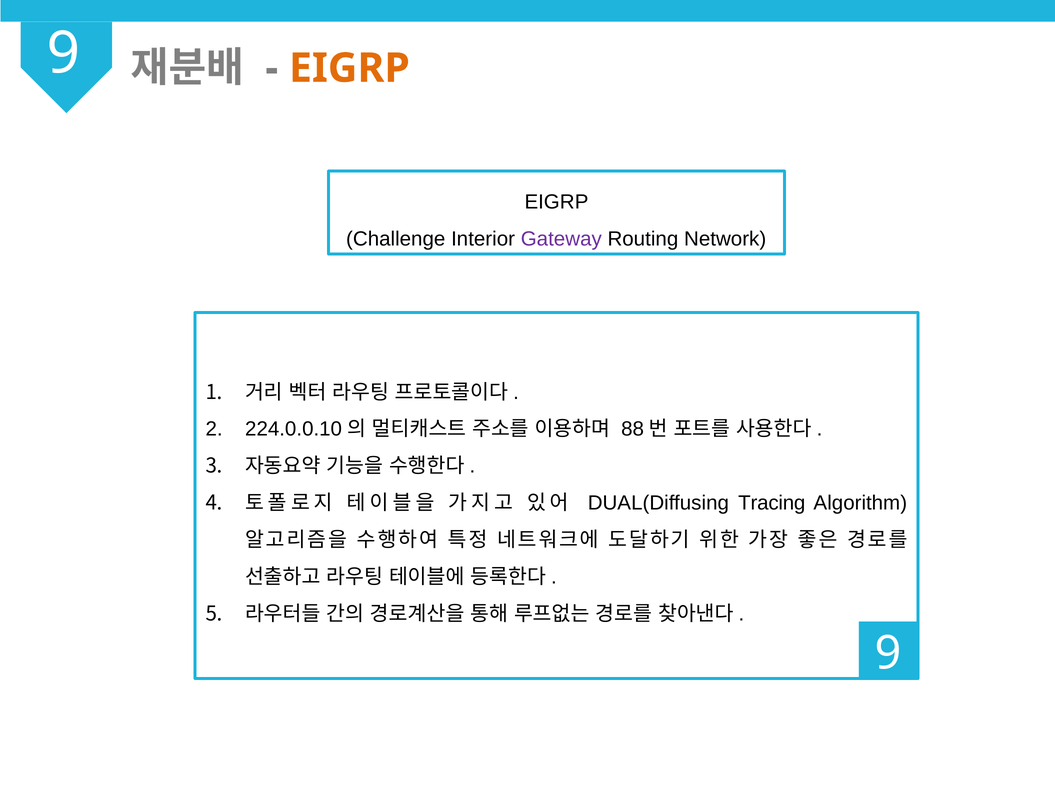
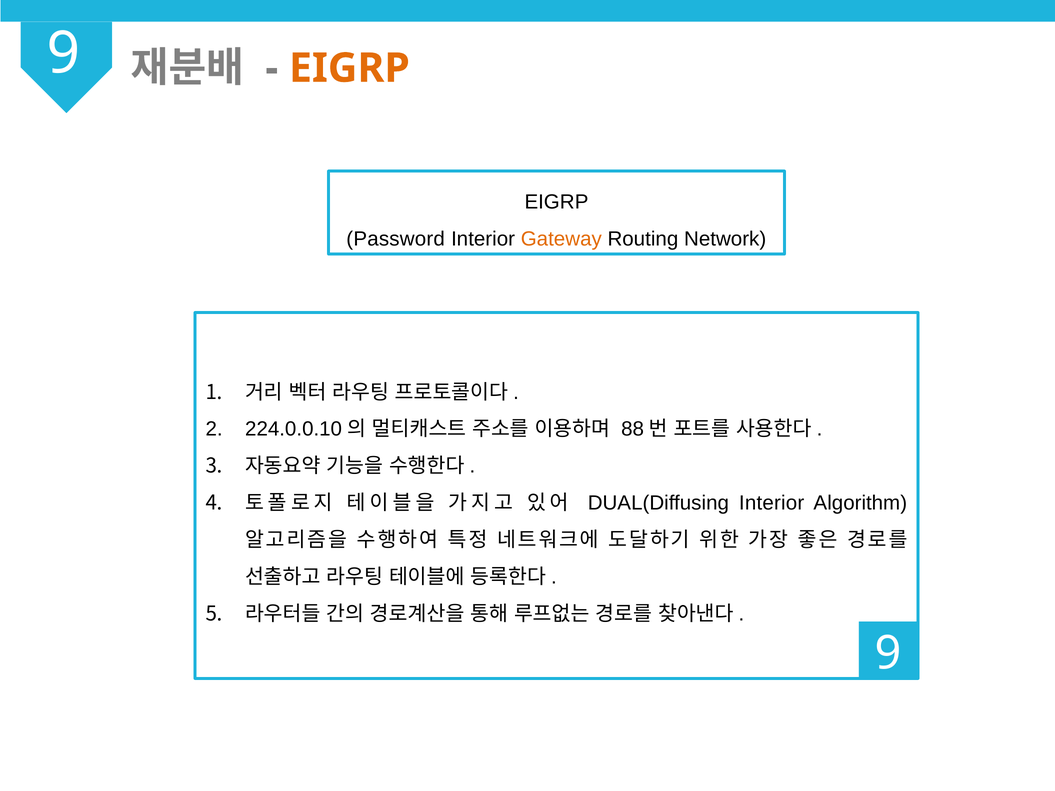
Challenge: Challenge -> Password
Gateway colour: purple -> orange
DUAL(Diffusing Tracing: Tracing -> Interior
